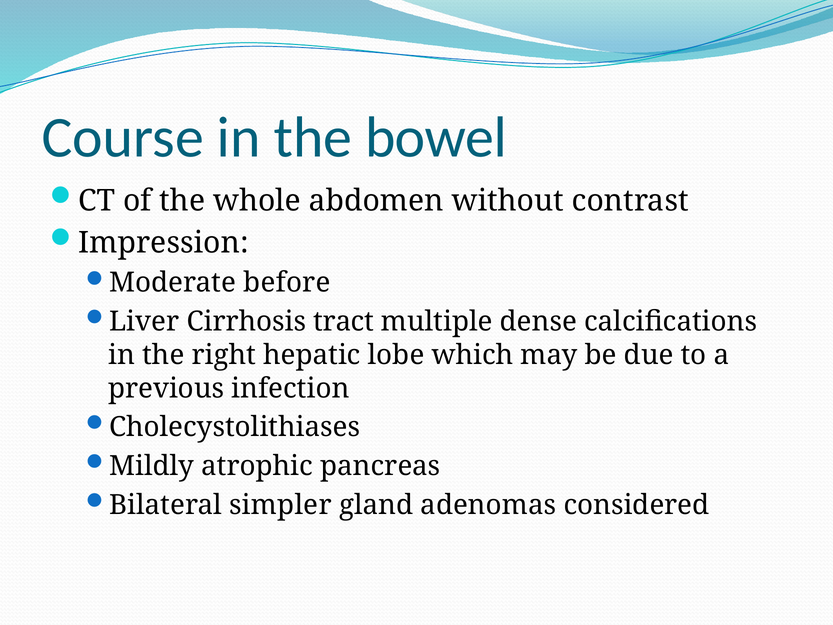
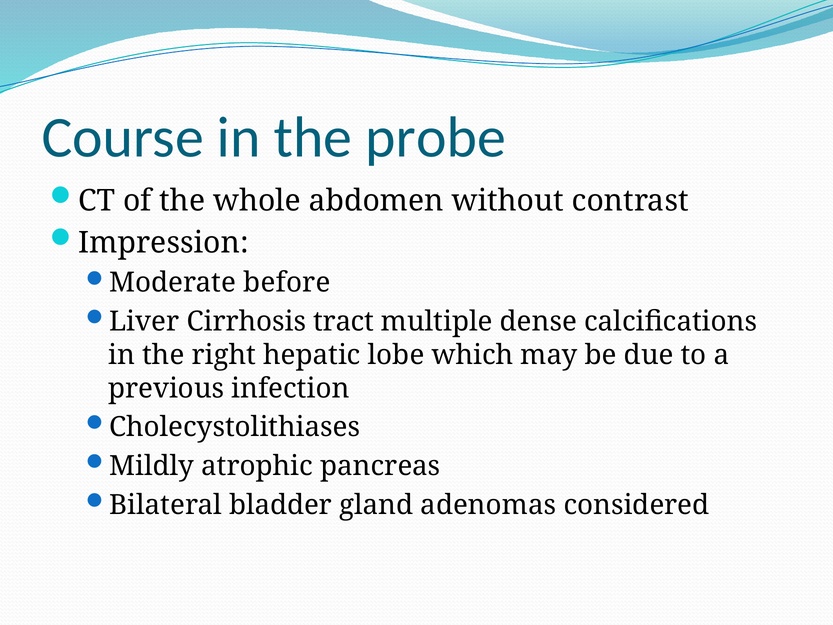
bowel: bowel -> probe
simpler: simpler -> bladder
